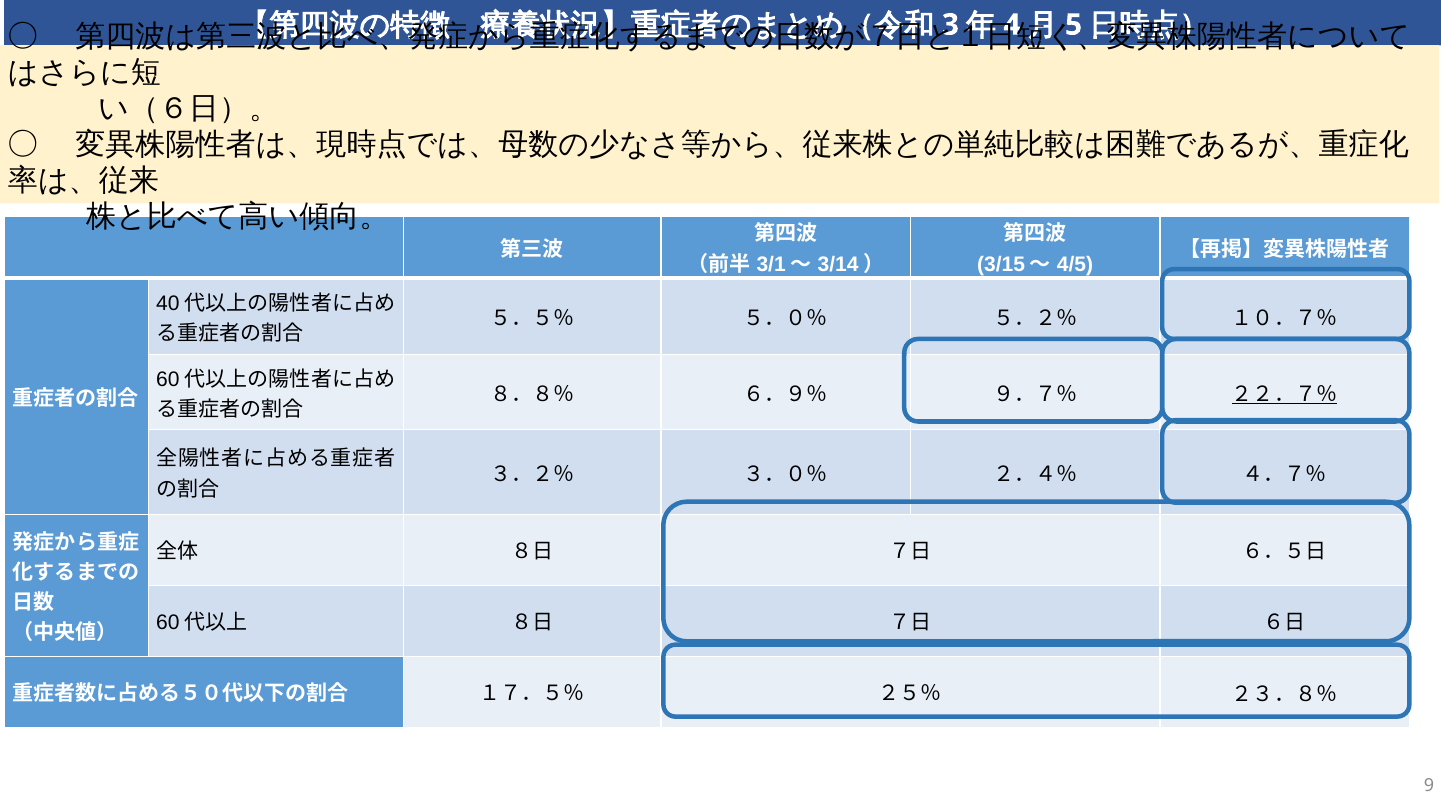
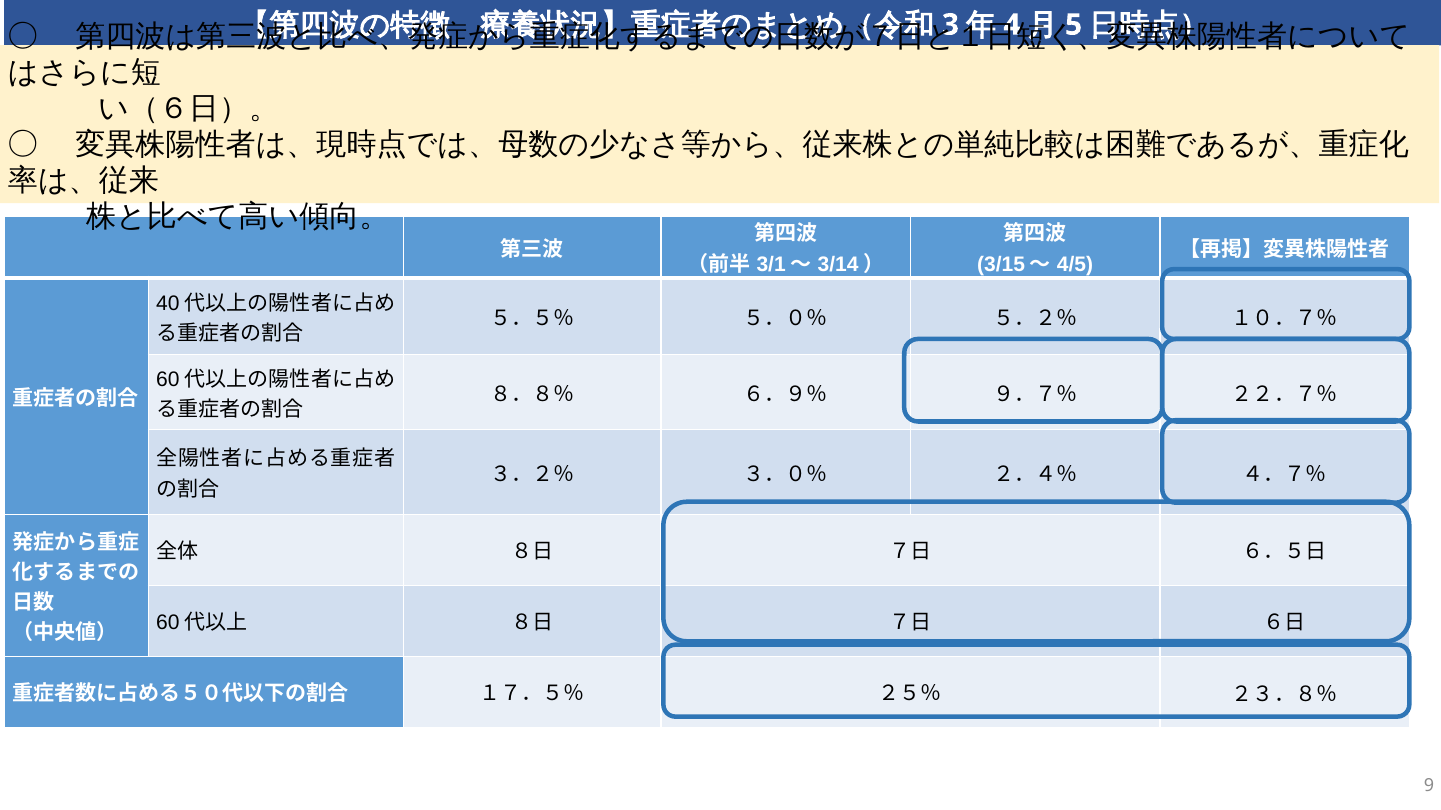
２２．７％ underline: present -> none
